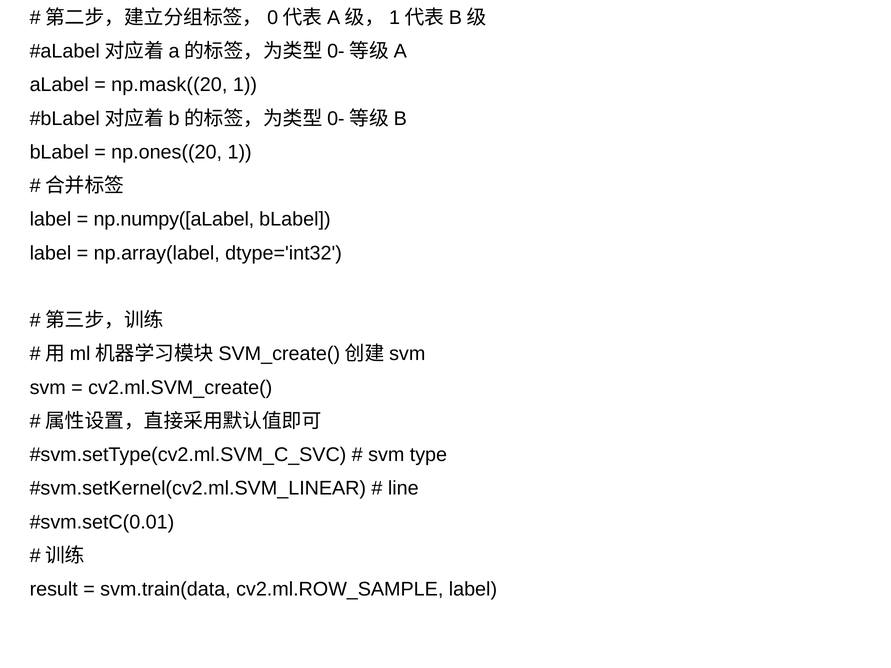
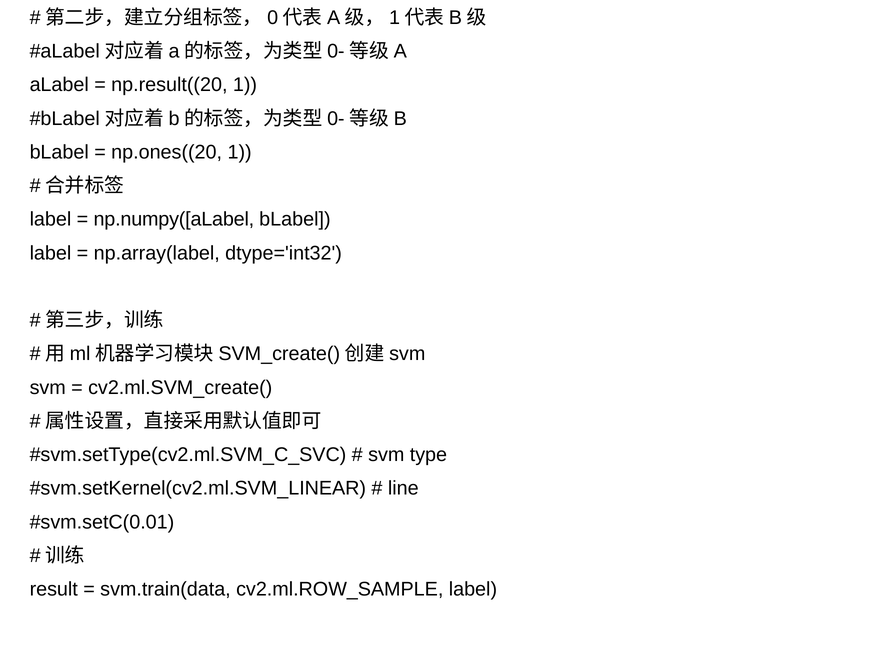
np.mask((20: np.mask((20 -> np.result((20
